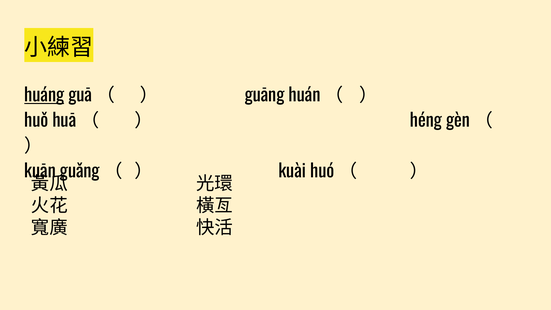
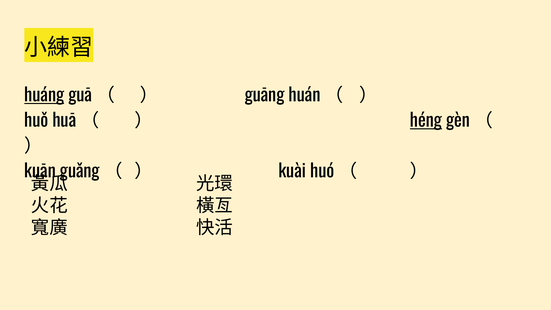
héng underline: none -> present
